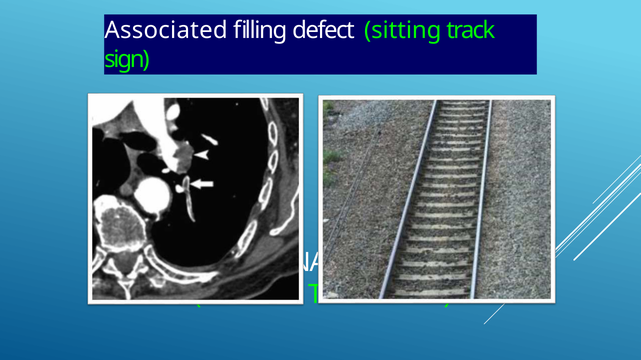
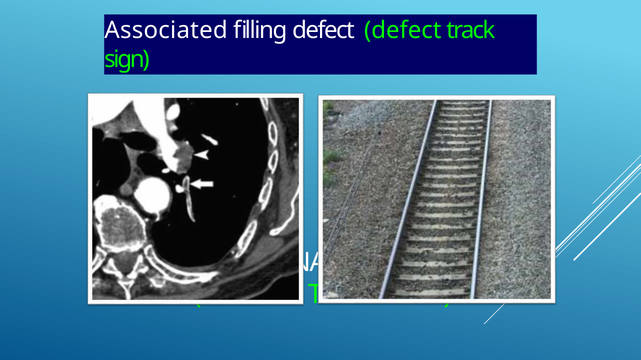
defect sitting: sitting -> defect
